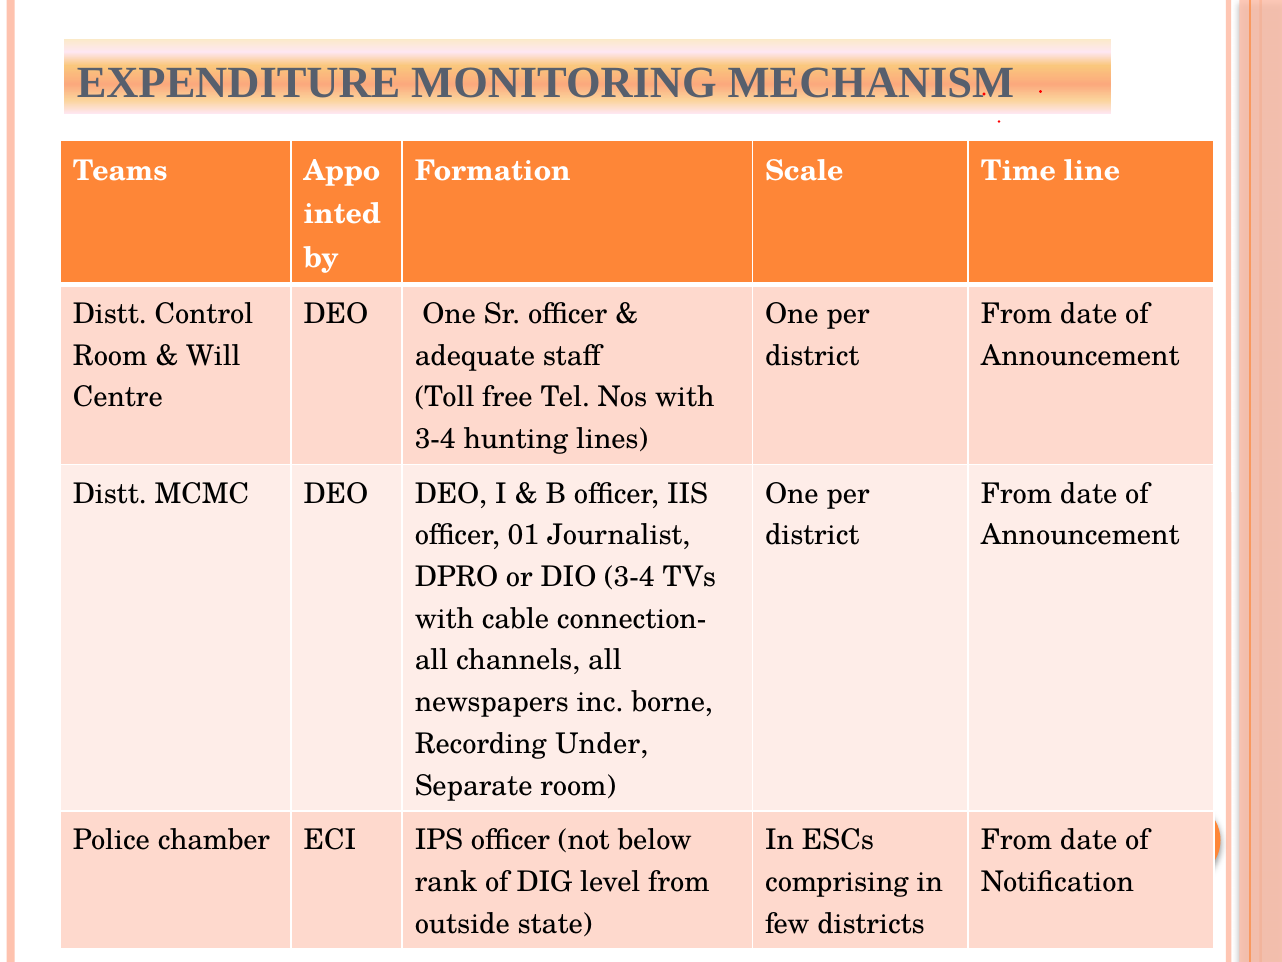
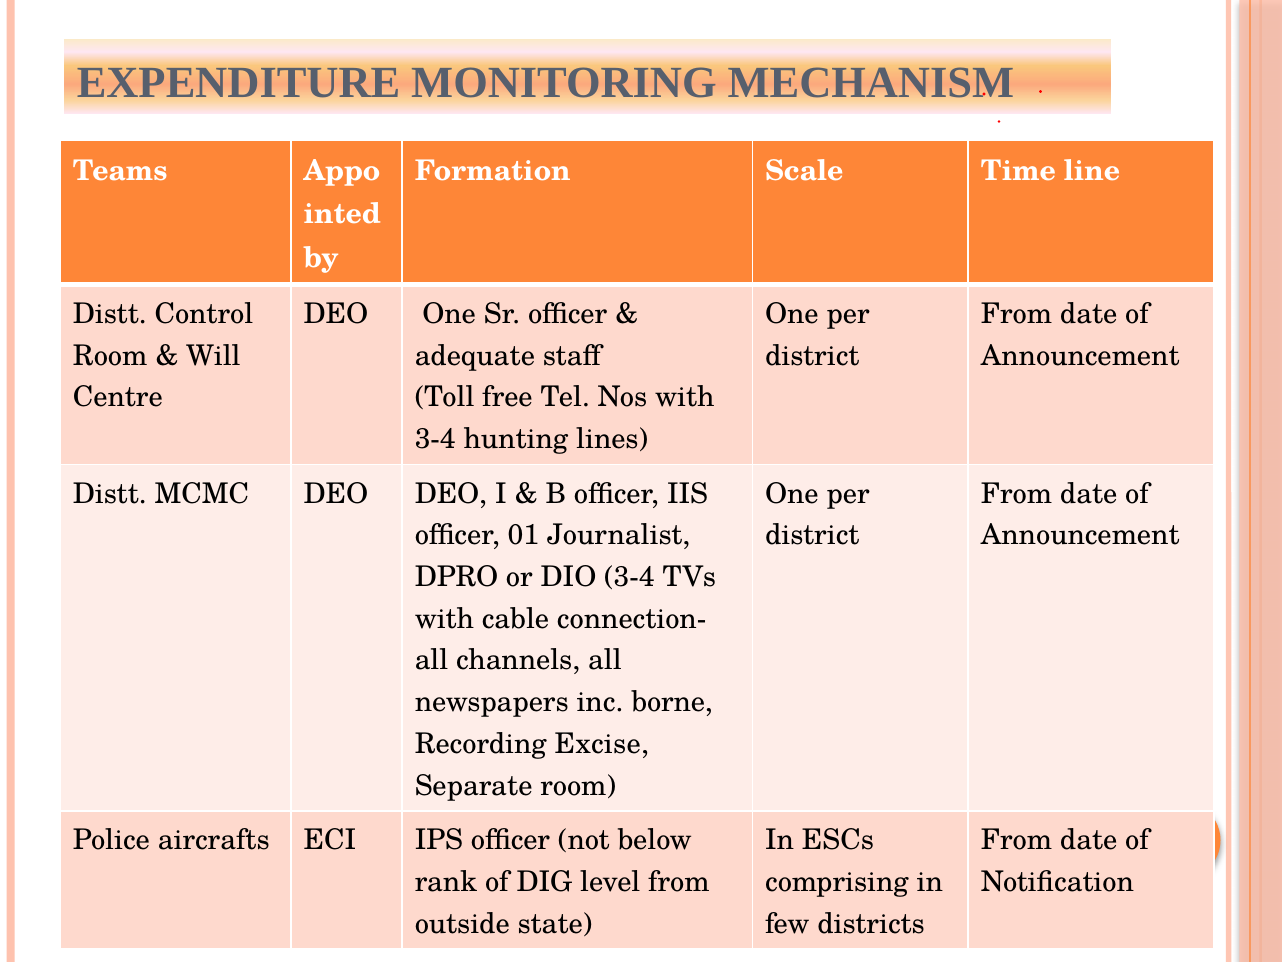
Under: Under -> Excise
chamber: chamber -> aircrafts
